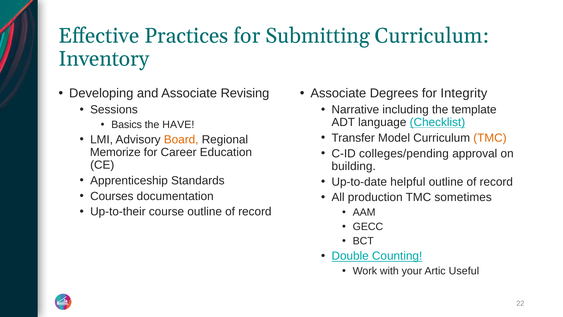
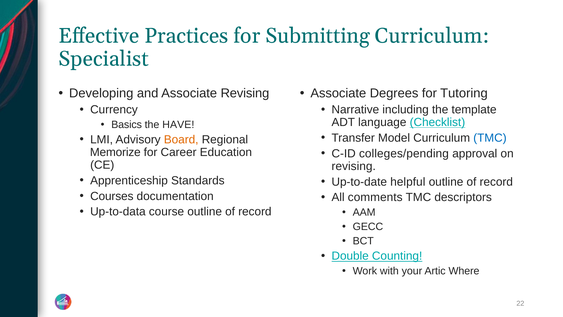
Inventory: Inventory -> Specialist
Integrity: Integrity -> Tutoring
Sessions: Sessions -> Currency
TMC at (490, 138) colour: orange -> blue
building at (354, 166): building -> revising
production: production -> comments
sometimes: sometimes -> descriptors
Up-to-their: Up-to-their -> Up-to-data
Useful: Useful -> Where
